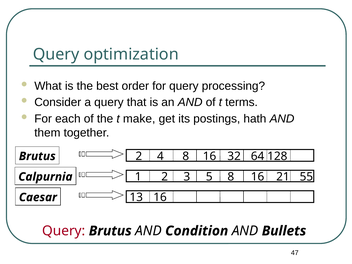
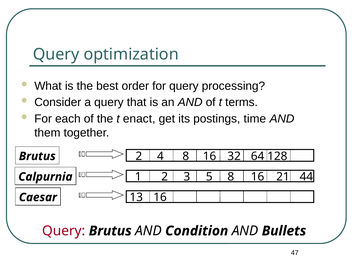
make: make -> enact
hath: hath -> time
55: 55 -> 44
